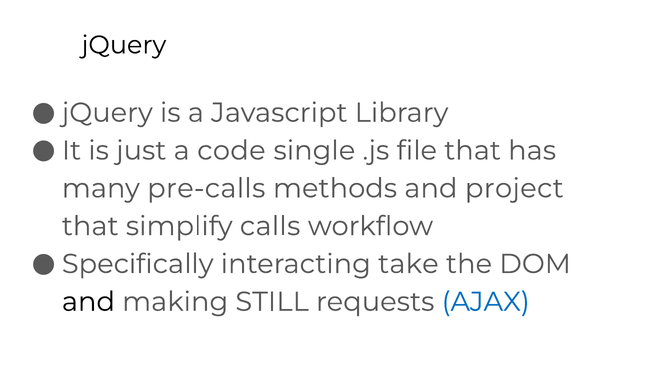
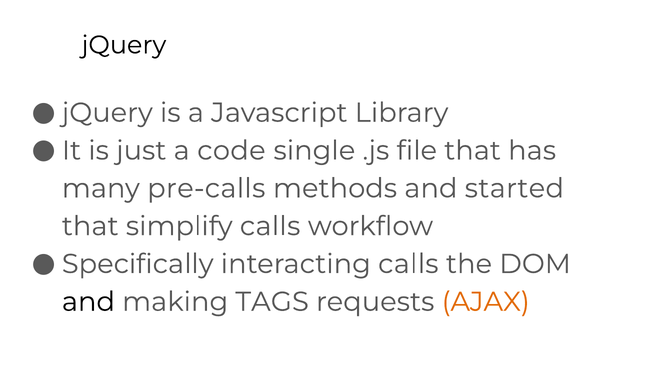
project: project -> started
interacting take: take -> calls
STILL: STILL -> TAGS
AJAX colour: blue -> orange
